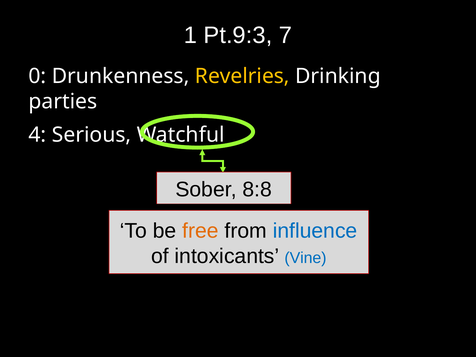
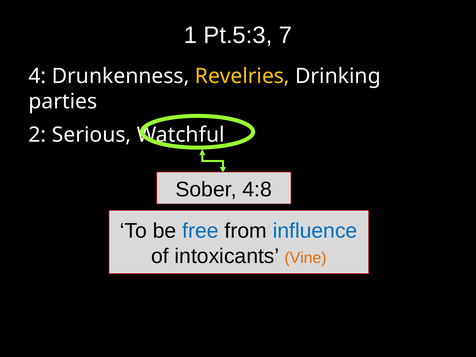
Pt.9:3: Pt.9:3 -> Pt.5:3
0: 0 -> 4
4: 4 -> 2
8:8: 8:8 -> 4:8
free colour: orange -> blue
Vine colour: blue -> orange
